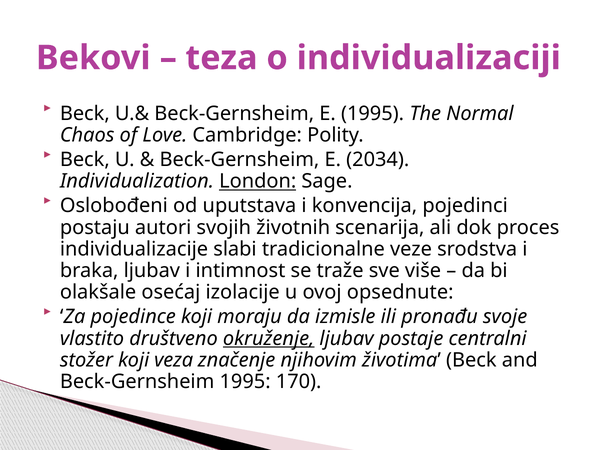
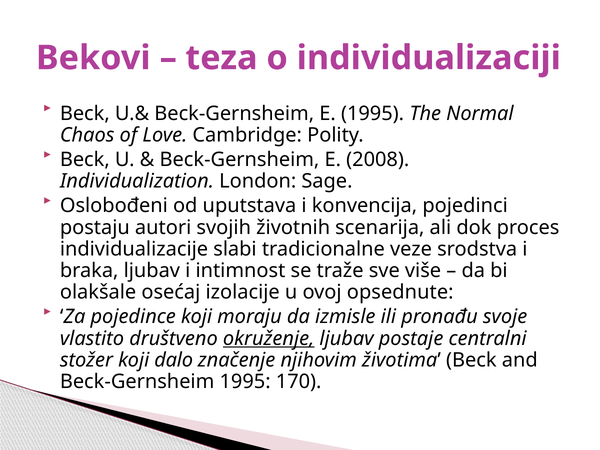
2034: 2034 -> 2008
London underline: present -> none
veza: veza -> dalo
